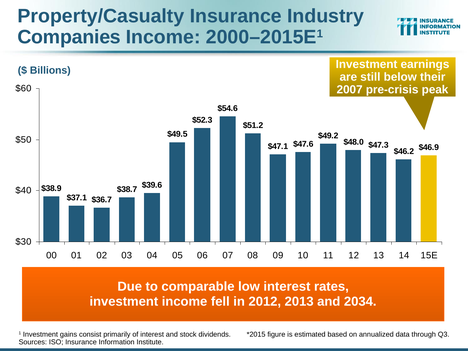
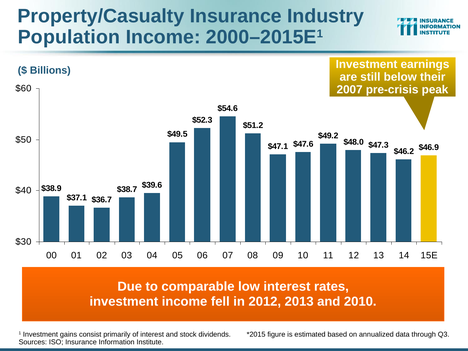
Companies: Companies -> Population
2034: 2034 -> 2010
